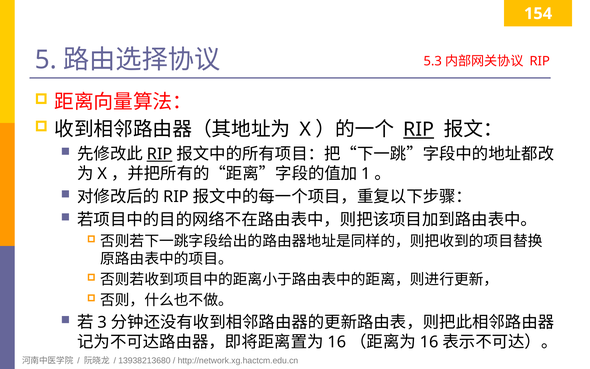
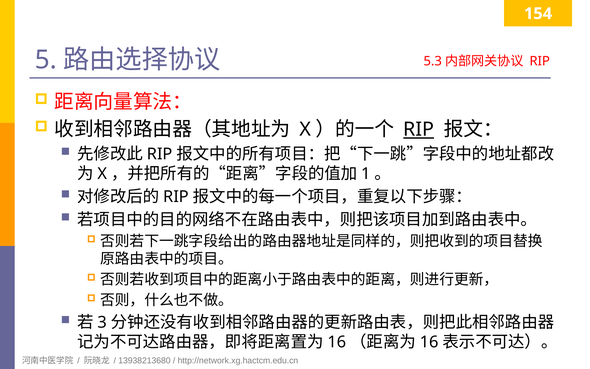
RIP at (160, 154) underline: present -> none
